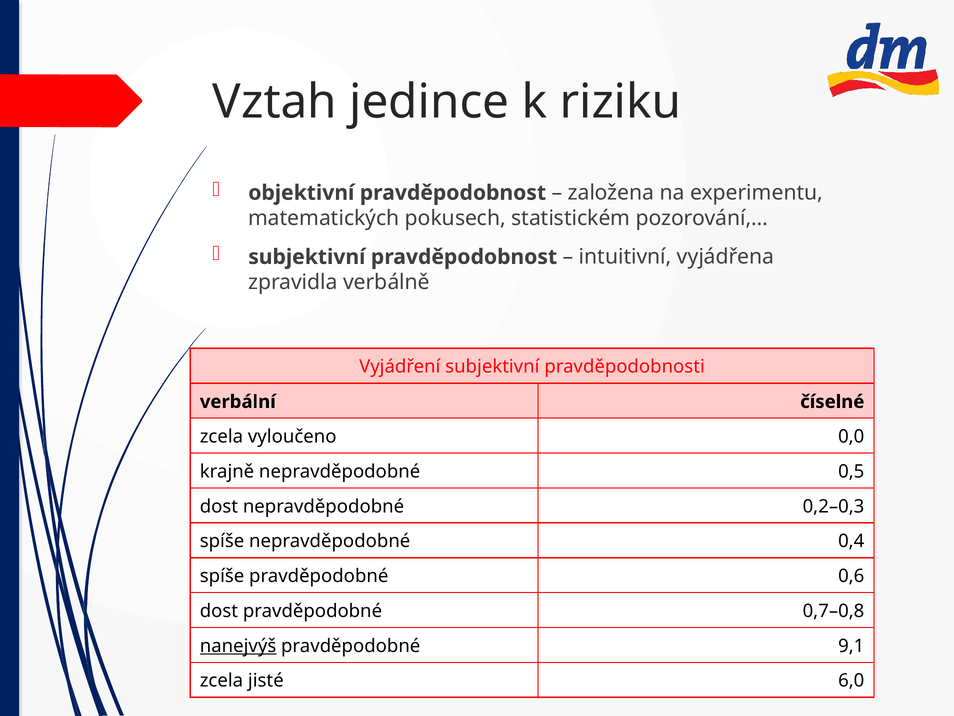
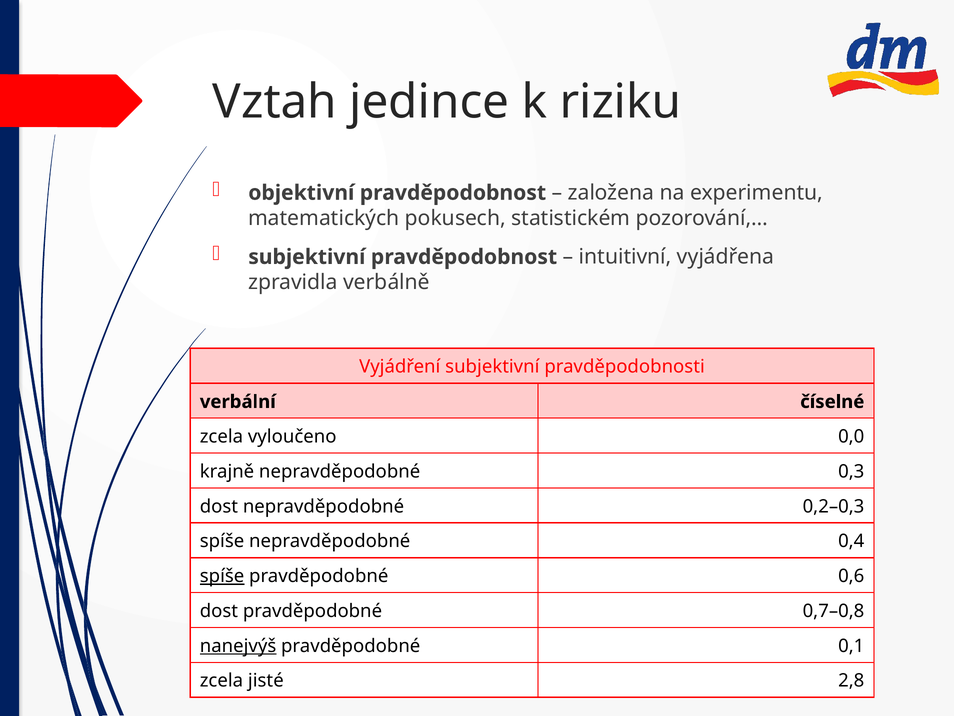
0,5: 0,5 -> 0,3
spíše at (222, 576) underline: none -> present
9,1: 9,1 -> 0,1
6,0: 6,0 -> 2,8
